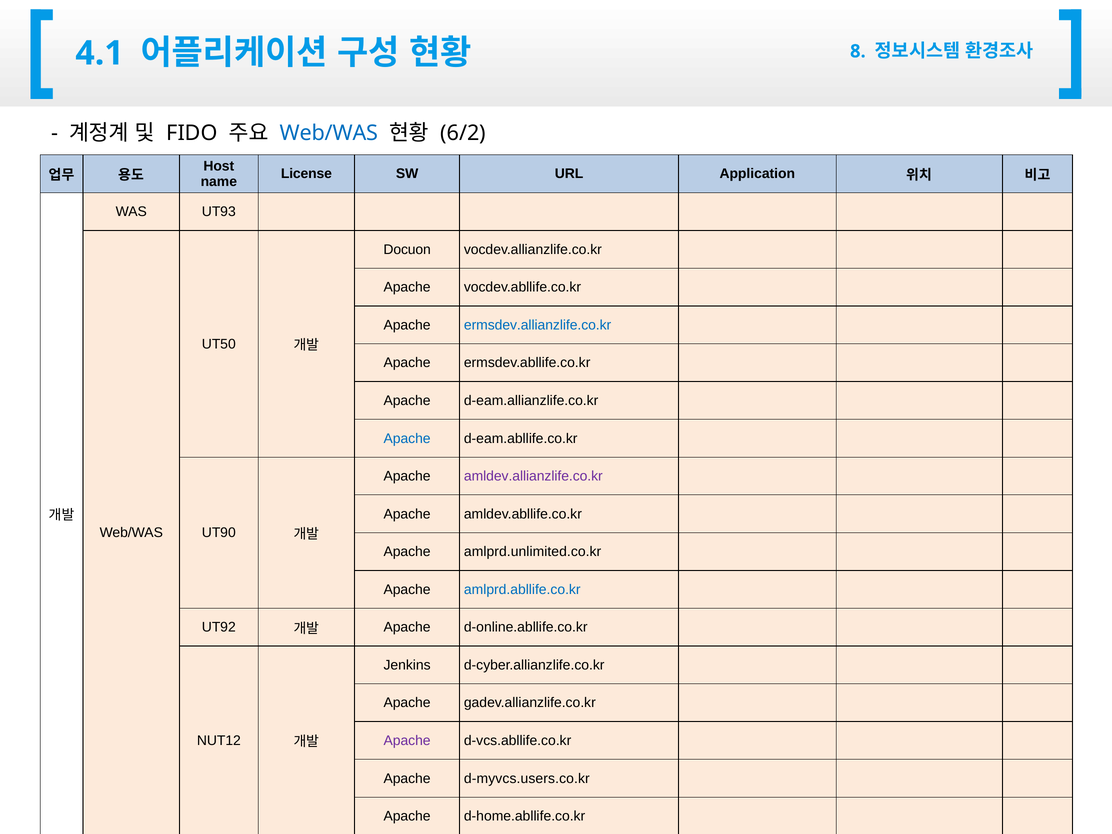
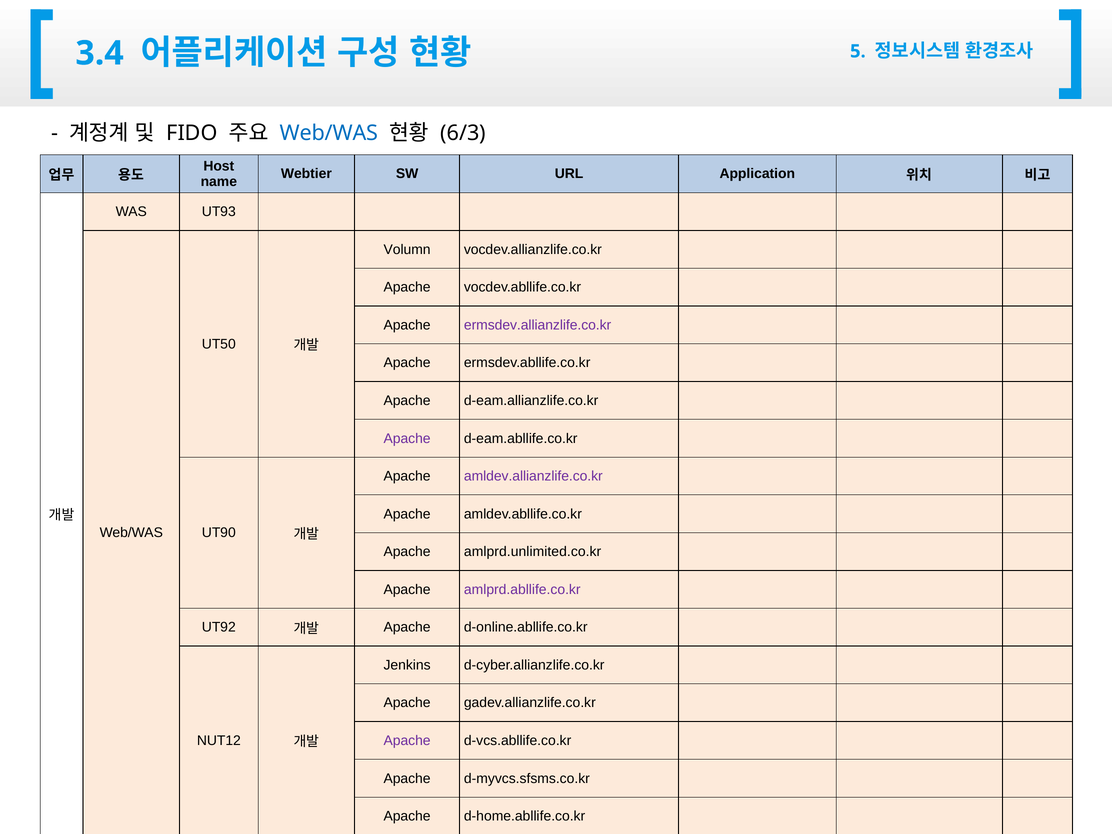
4.1: 4.1 -> 3.4
8: 8 -> 5
6/2: 6/2 -> 6/3
License: License -> Webtier
Docuon: Docuon -> Volumn
ermsdev.allianzlife.co.kr colour: blue -> purple
Apache at (407, 438) colour: blue -> purple
amlprd.abllife.co.kr colour: blue -> purple
d-myvcs.users.co.kr: d-myvcs.users.co.kr -> d-myvcs.sfsms.co.kr
